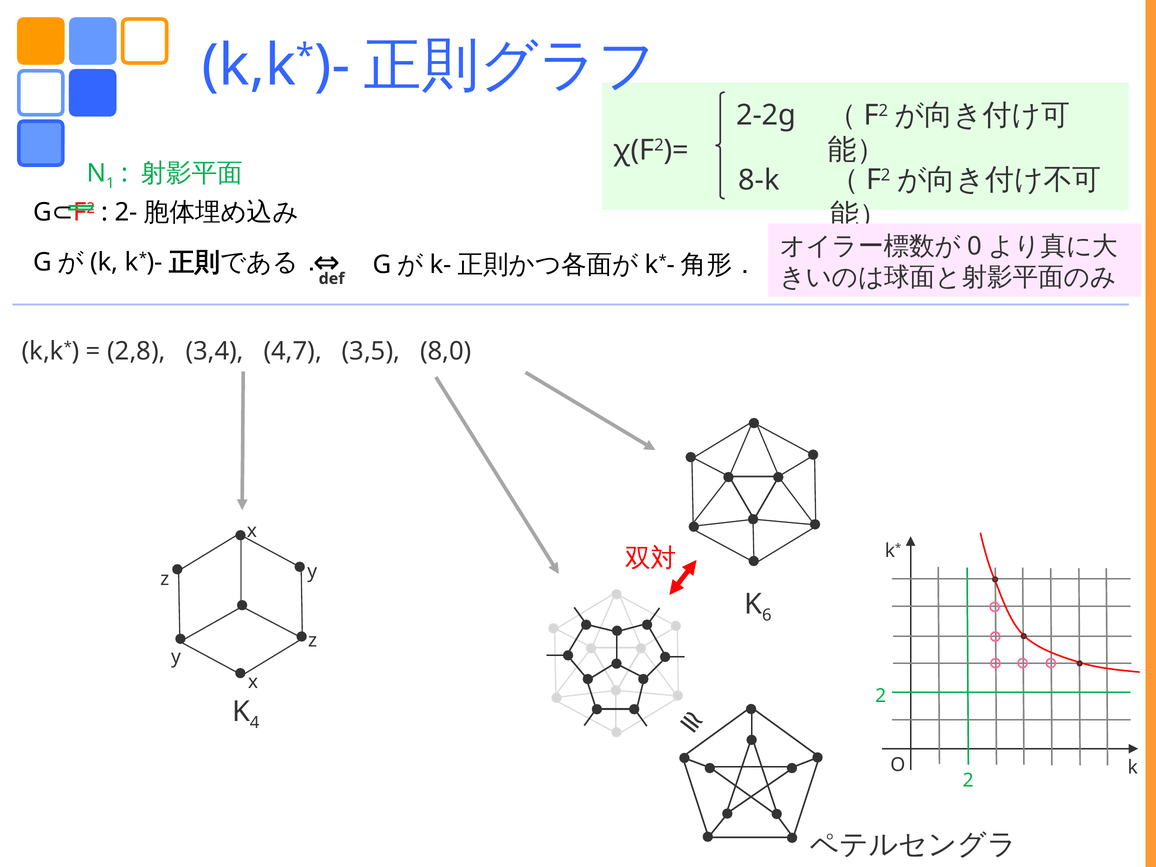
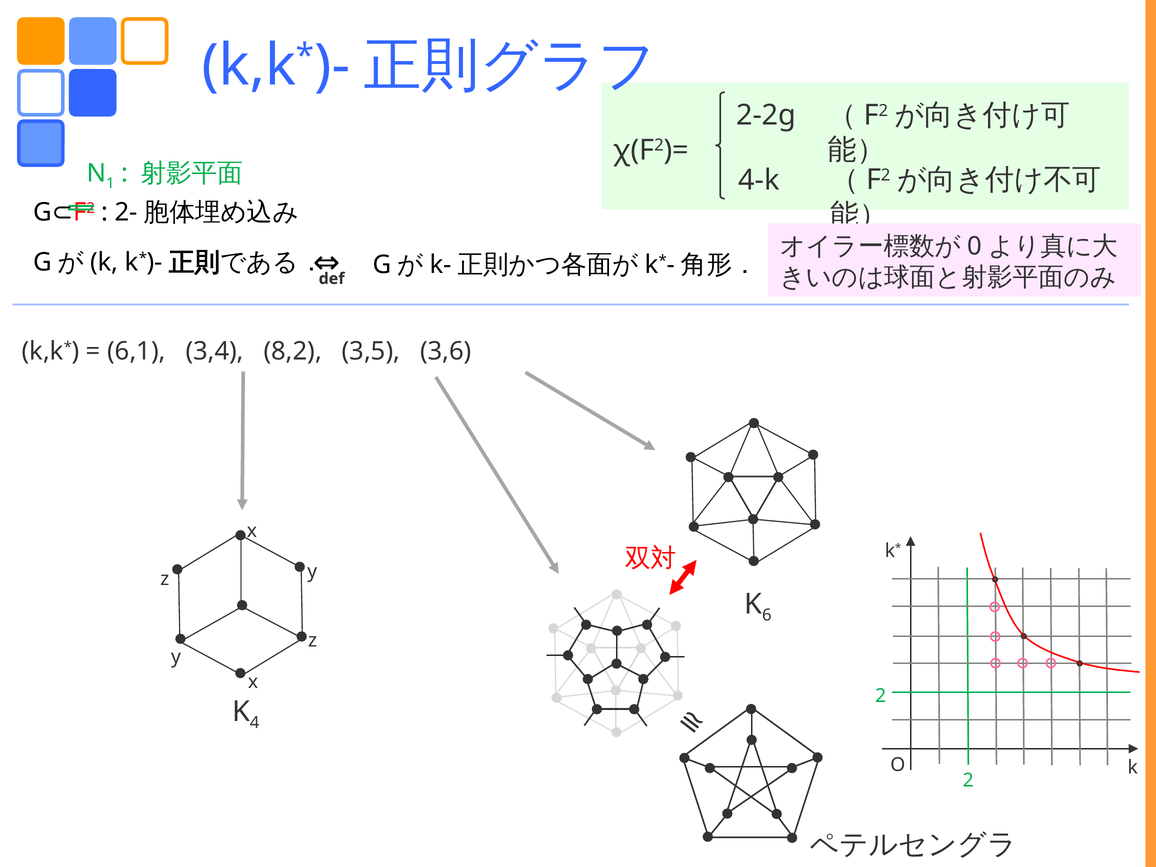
8-k: 8-k -> 4-k
2,8: 2,8 -> 6,1
4,7: 4,7 -> 8,2
8,0: 8,0 -> 3,6
